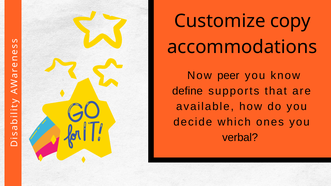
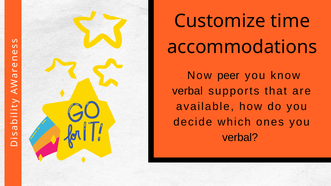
copy: copy -> time
define at (187, 91): define -> verbal
